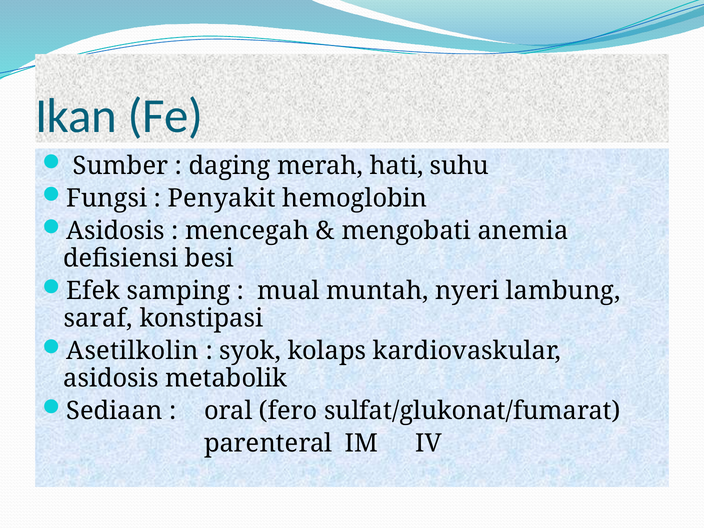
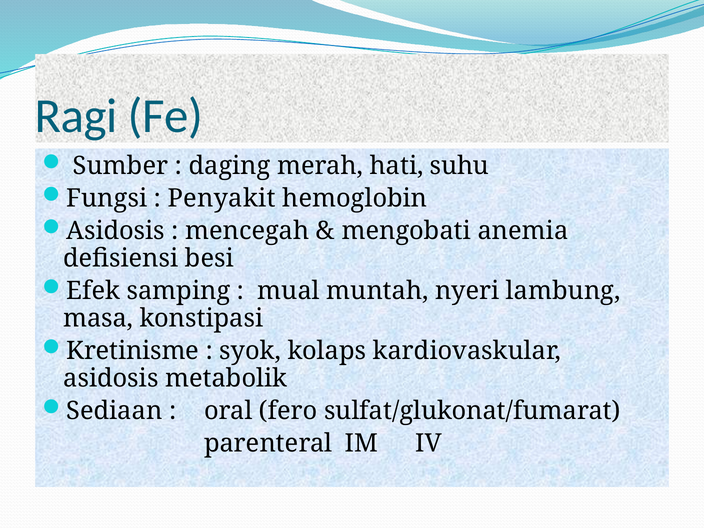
Ikan: Ikan -> Ragi
saraf: saraf -> masa
Asetilkolin: Asetilkolin -> Kretinisme
